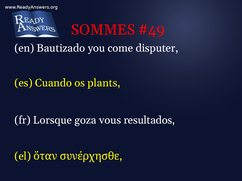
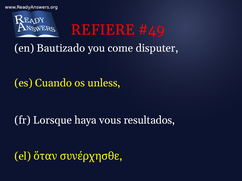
SOMMES: SOMMES -> REFIERE
plants: plants -> unless
goza: goza -> haya
